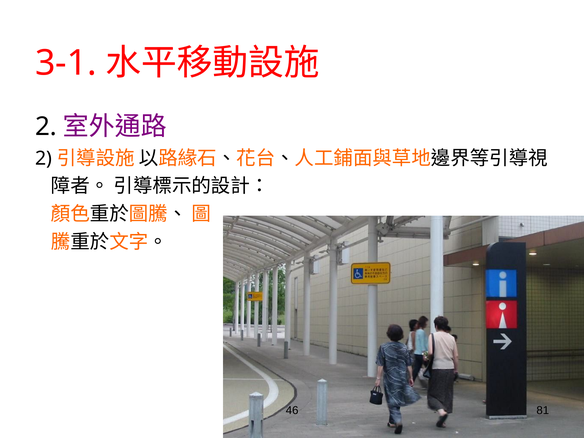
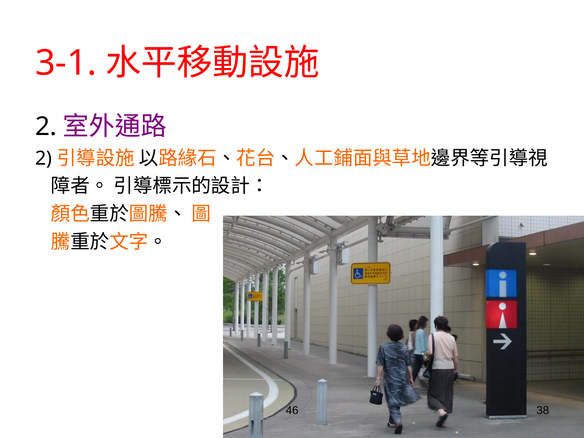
81: 81 -> 38
